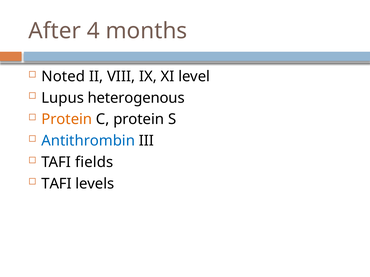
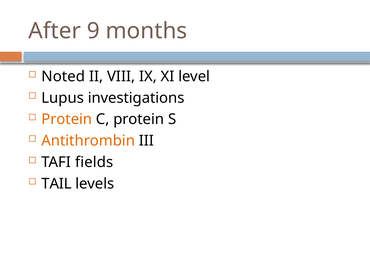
4: 4 -> 9
heterogenous: heterogenous -> investigations
Antithrombin colour: blue -> orange
TAFI at (56, 184): TAFI -> TAIL
